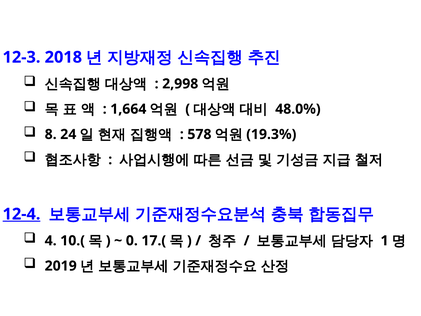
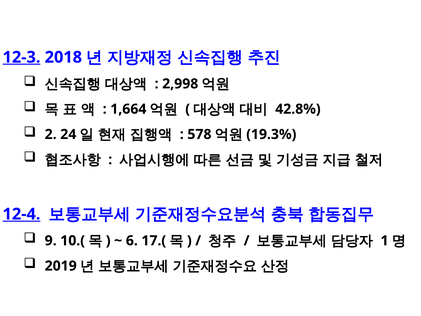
12-3 underline: none -> present
48.0%: 48.0% -> 42.8%
8: 8 -> 2
4: 4 -> 9
0: 0 -> 6
